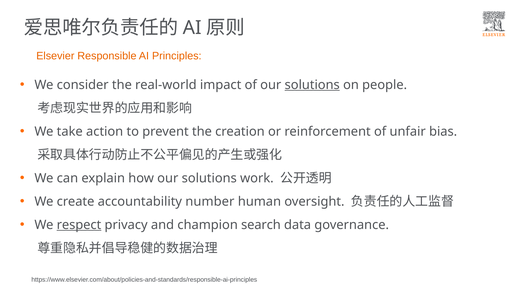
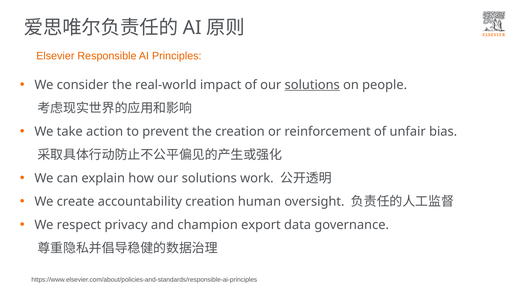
accountability number: number -> creation
respect underline: present -> none
search: search -> export
